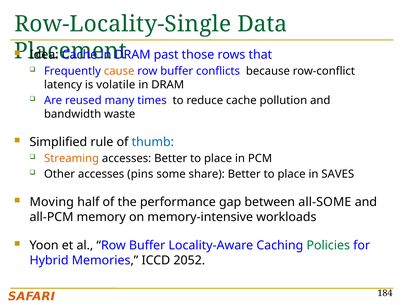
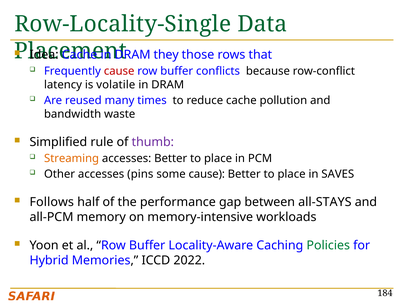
past: past -> they
cause at (119, 71) colour: orange -> red
thumb colour: blue -> purple
some share: share -> cause
Moving: Moving -> Follows
all-SOME: all-SOME -> all-STAYS
2052: 2052 -> 2022
